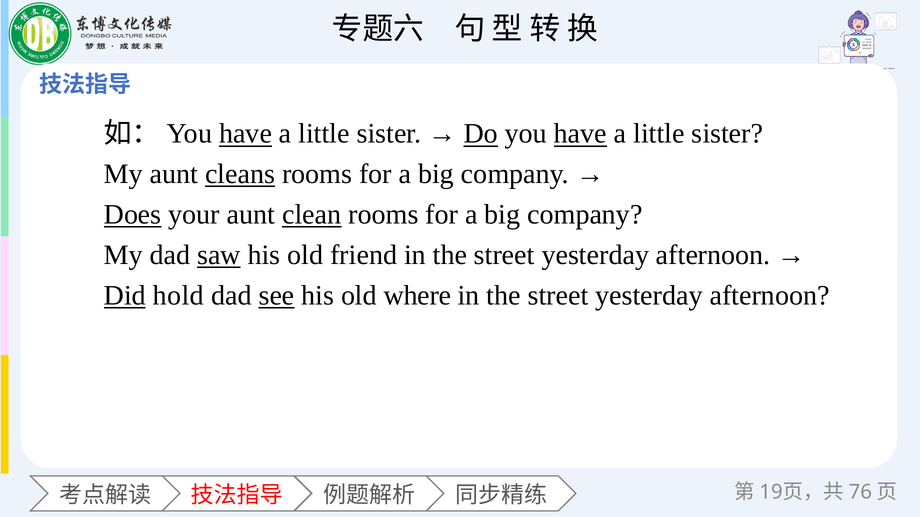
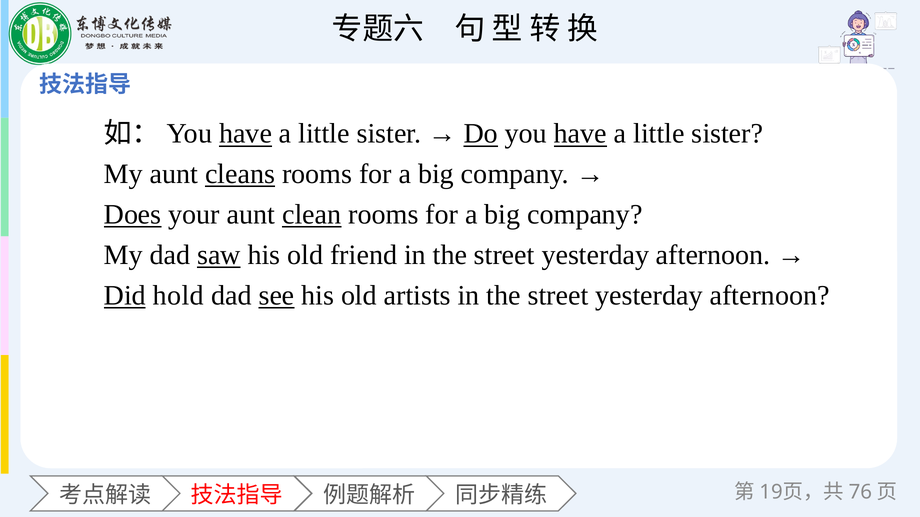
where: where -> artists
